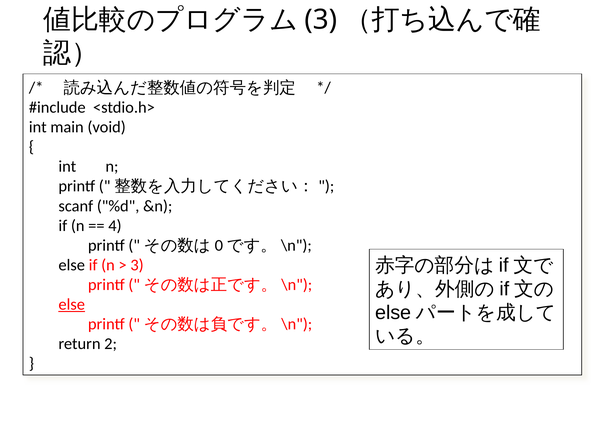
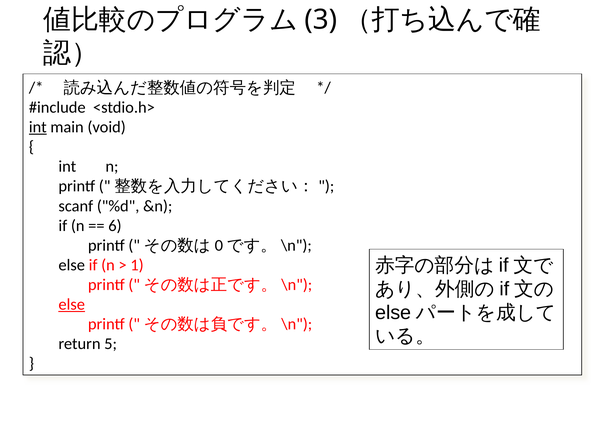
int at (38, 127) underline: none -> present
4: 4 -> 6
3 at (137, 265): 3 -> 1
2: 2 -> 5
